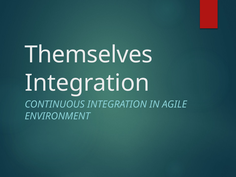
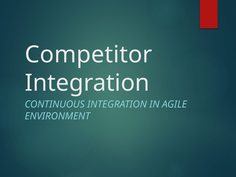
Themselves: Themselves -> Competitor
